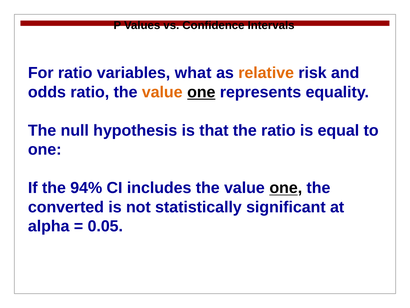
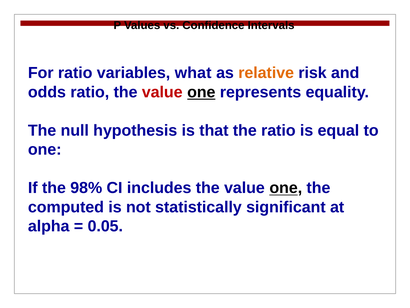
value at (162, 92) colour: orange -> red
94%: 94% -> 98%
converted: converted -> computed
